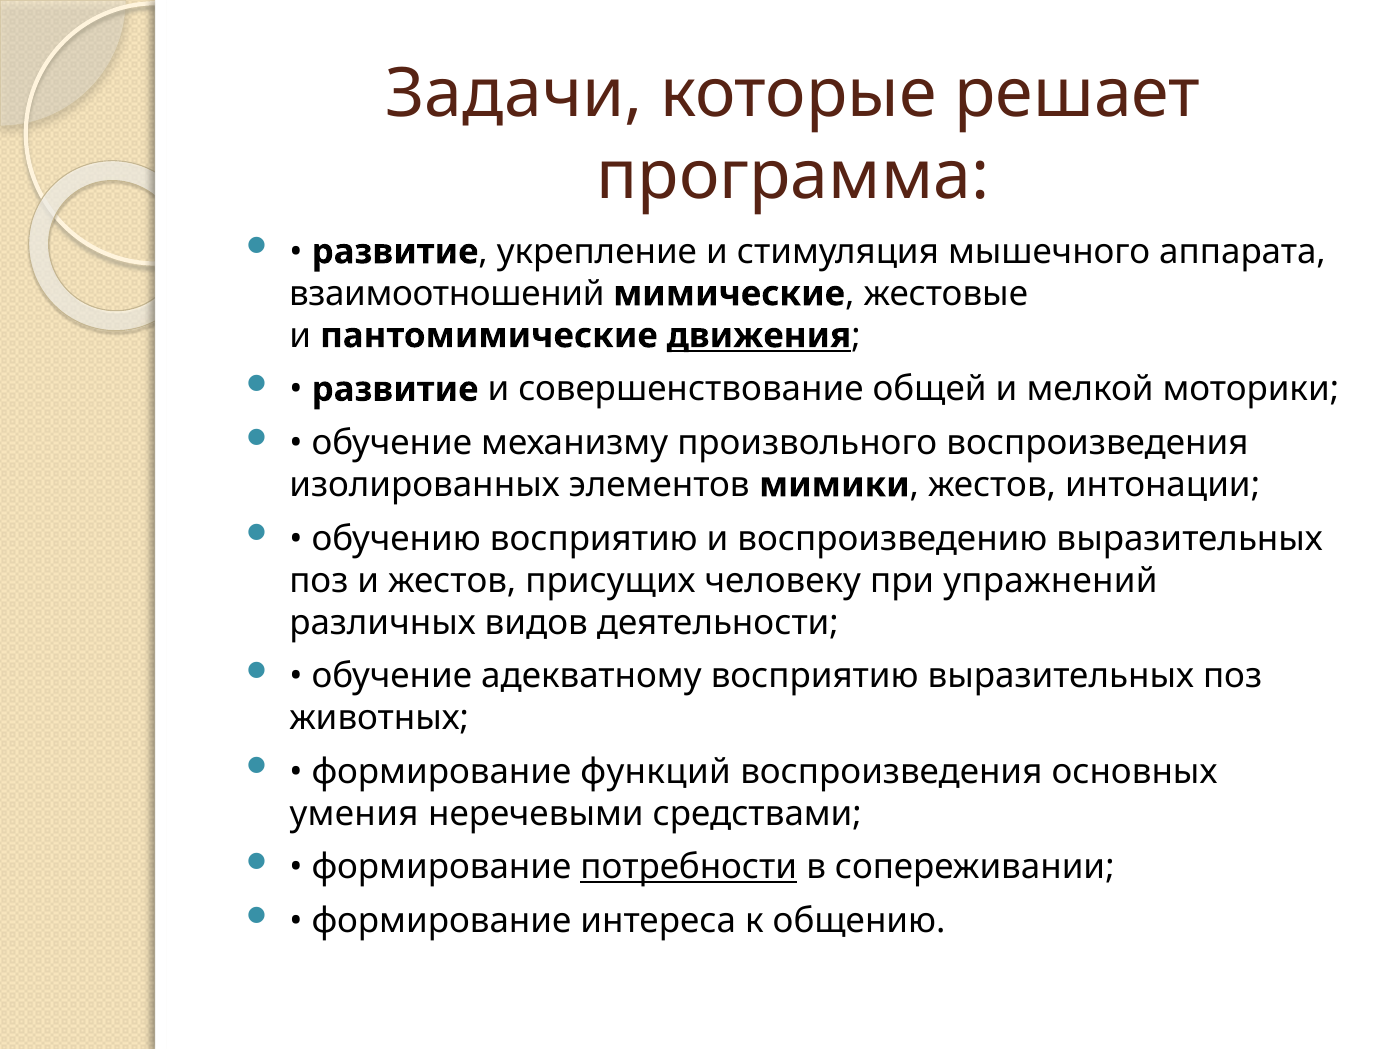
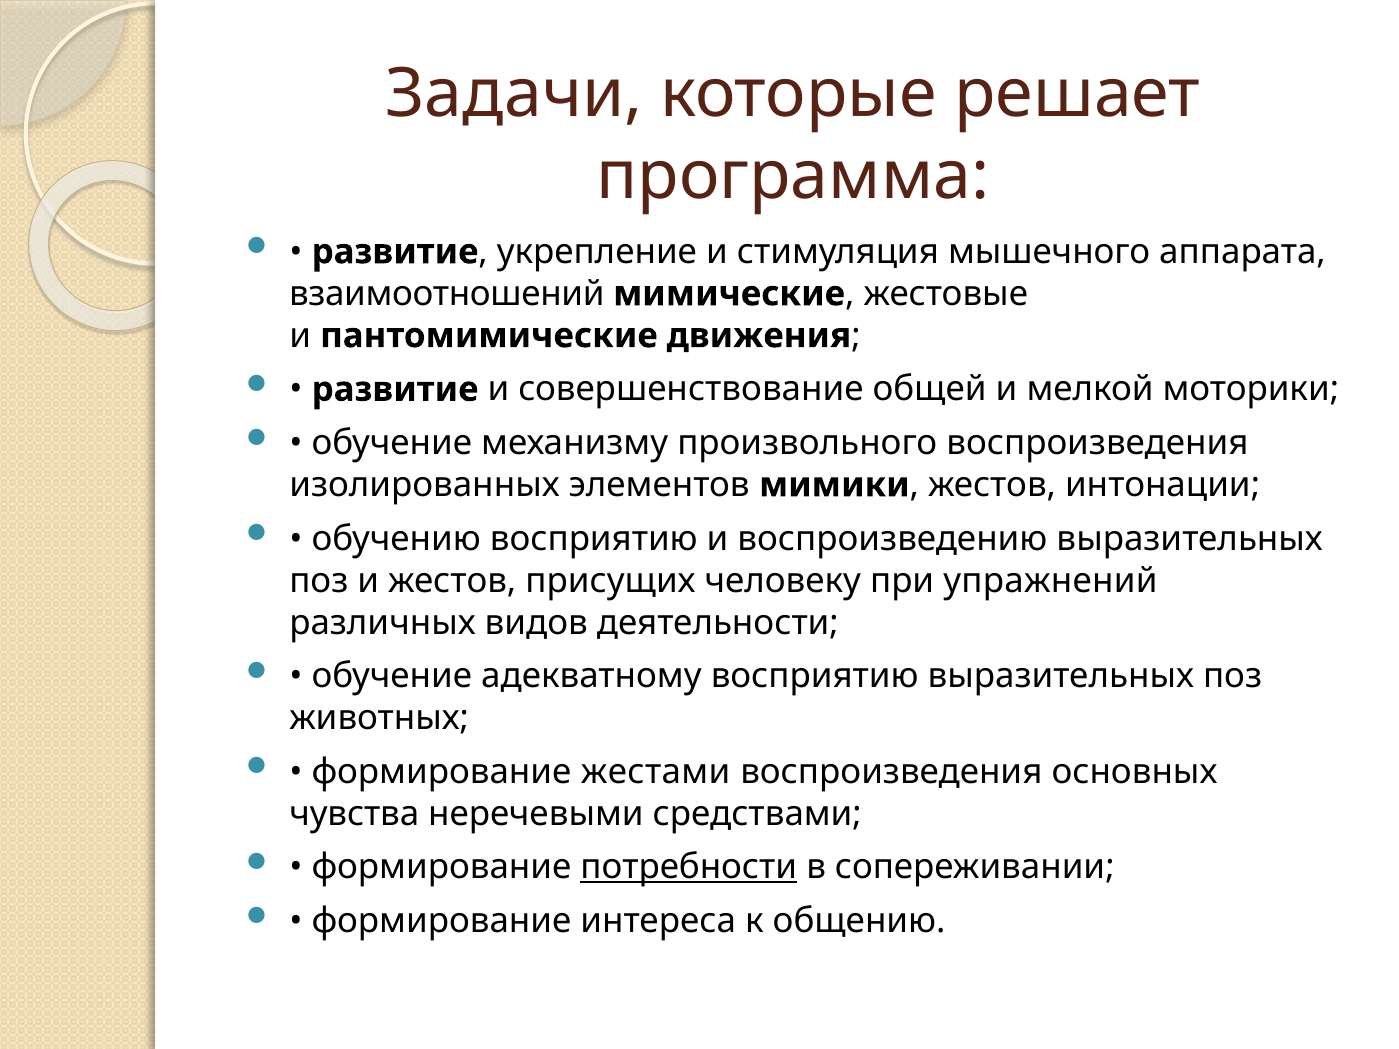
движения underline: present -> none
функций: функций -> жестами
умения: умения -> чувства
